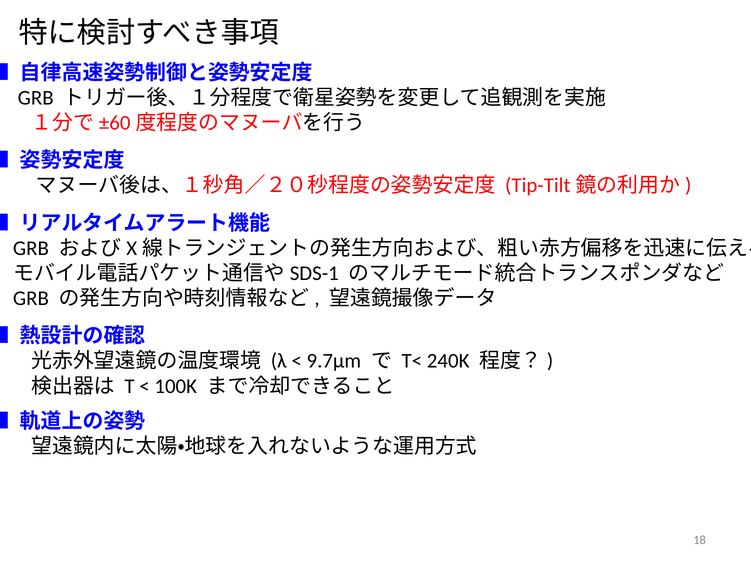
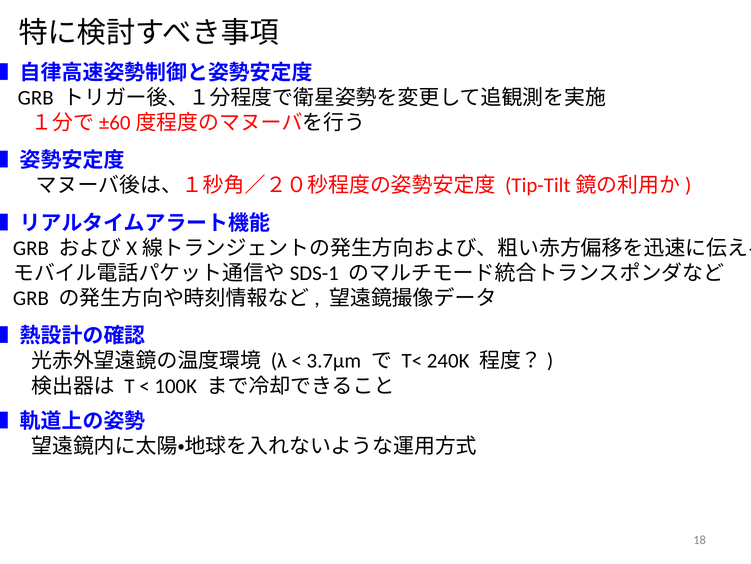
9.7μm: 9.7μm -> 3.7μm
